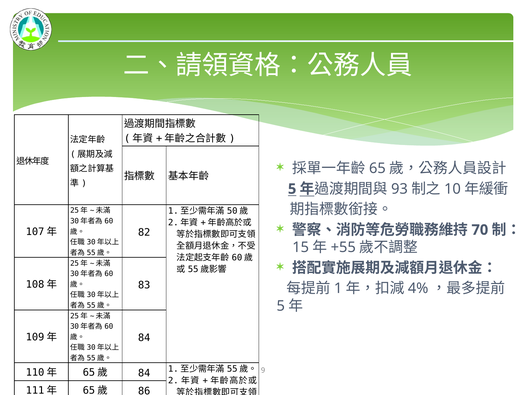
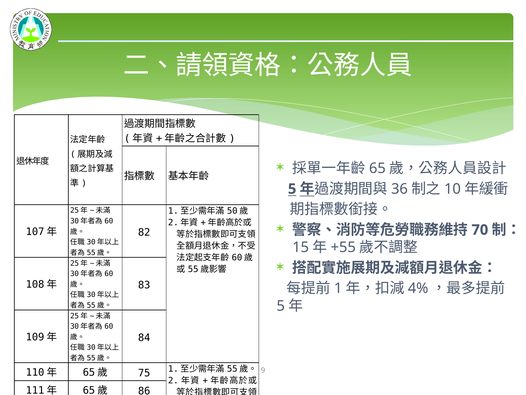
93: 93 -> 36
84 at (144, 373): 84 -> 75
